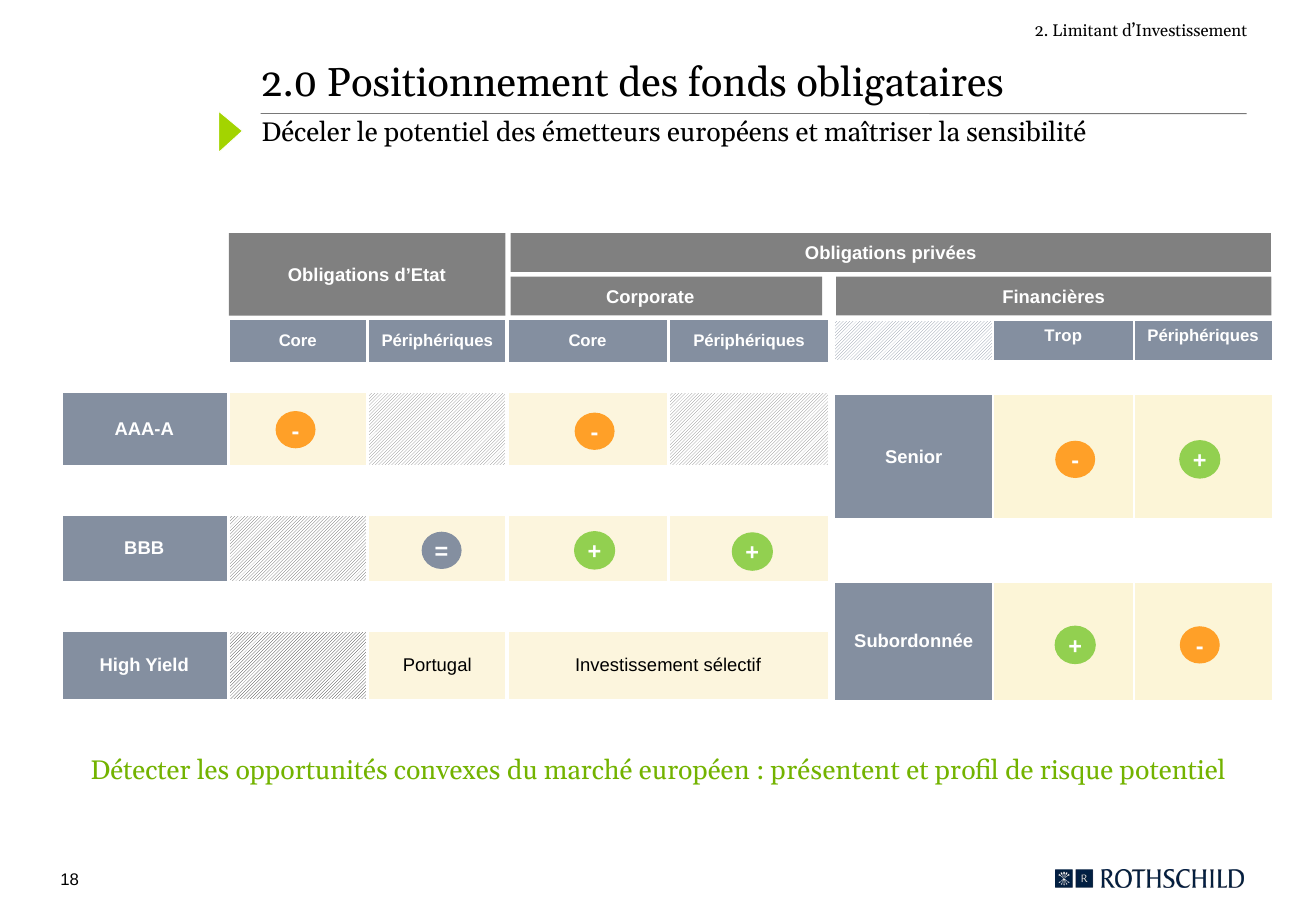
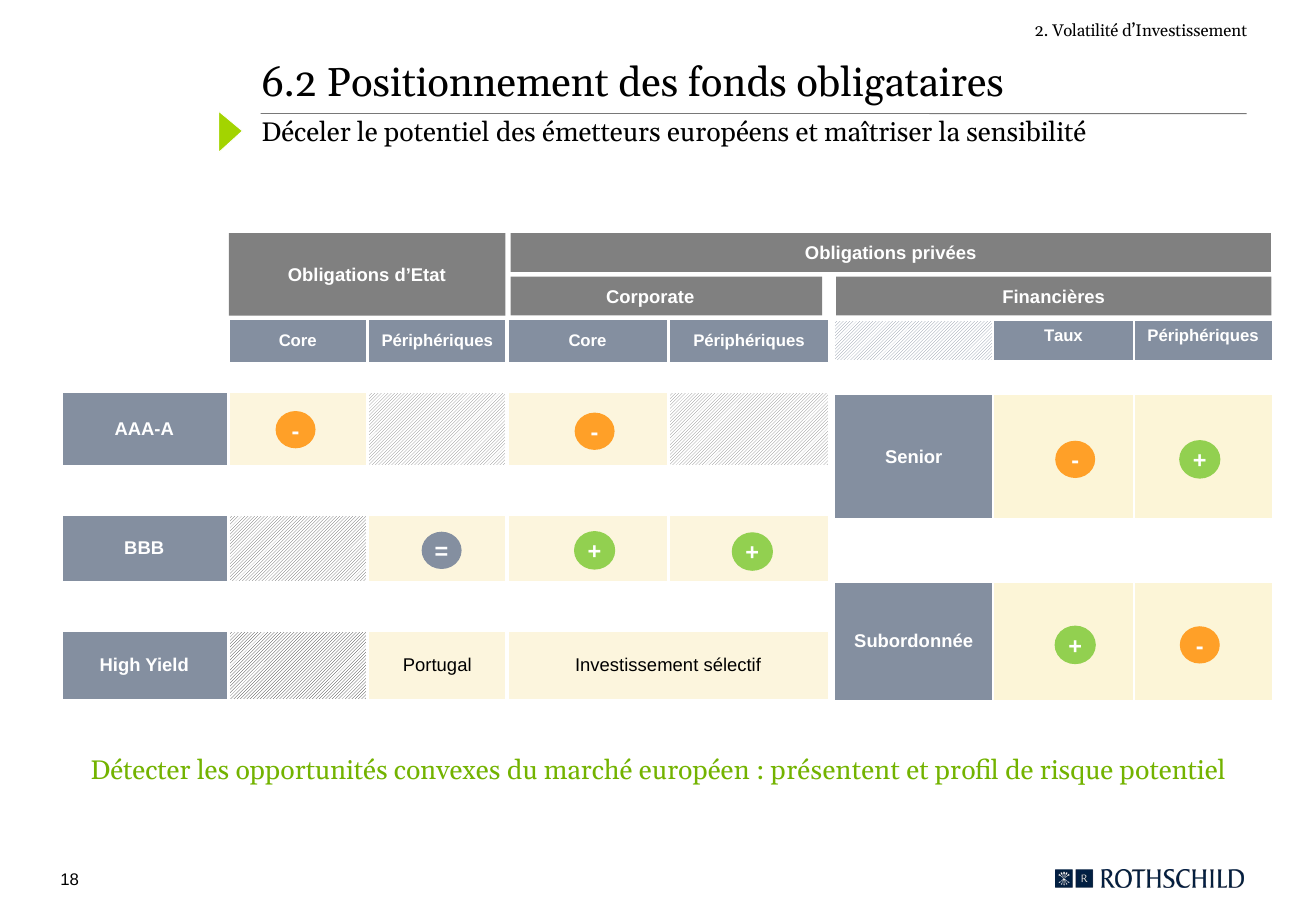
Limitant: Limitant -> Volatilité
2.0: 2.0 -> 6.2
Trop: Trop -> Taux
